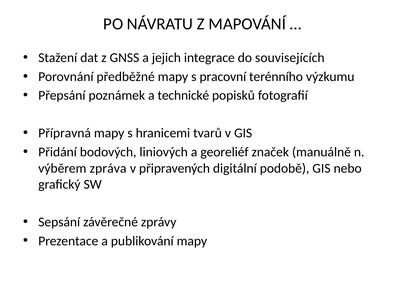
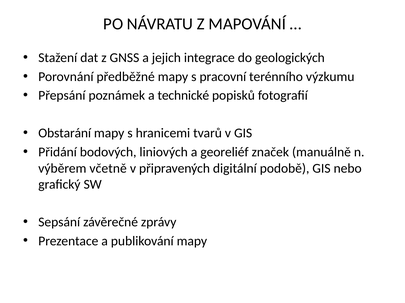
souvisejících: souvisejících -> geologických
Přípravná: Přípravná -> Obstarání
zpráva: zpráva -> včetně
